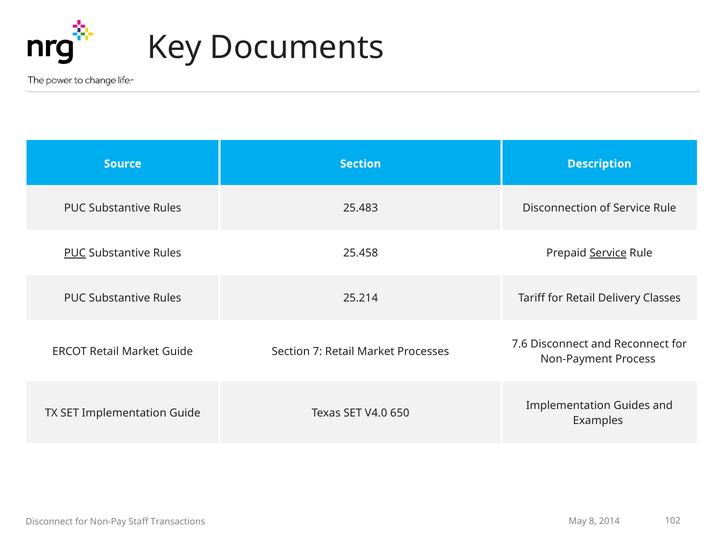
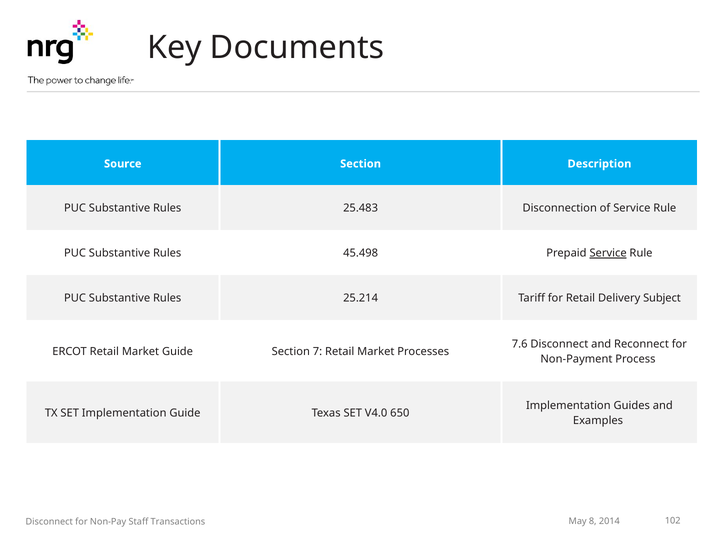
PUC at (75, 253) underline: present -> none
25.458: 25.458 -> 45.498
Classes: Classes -> Subject
